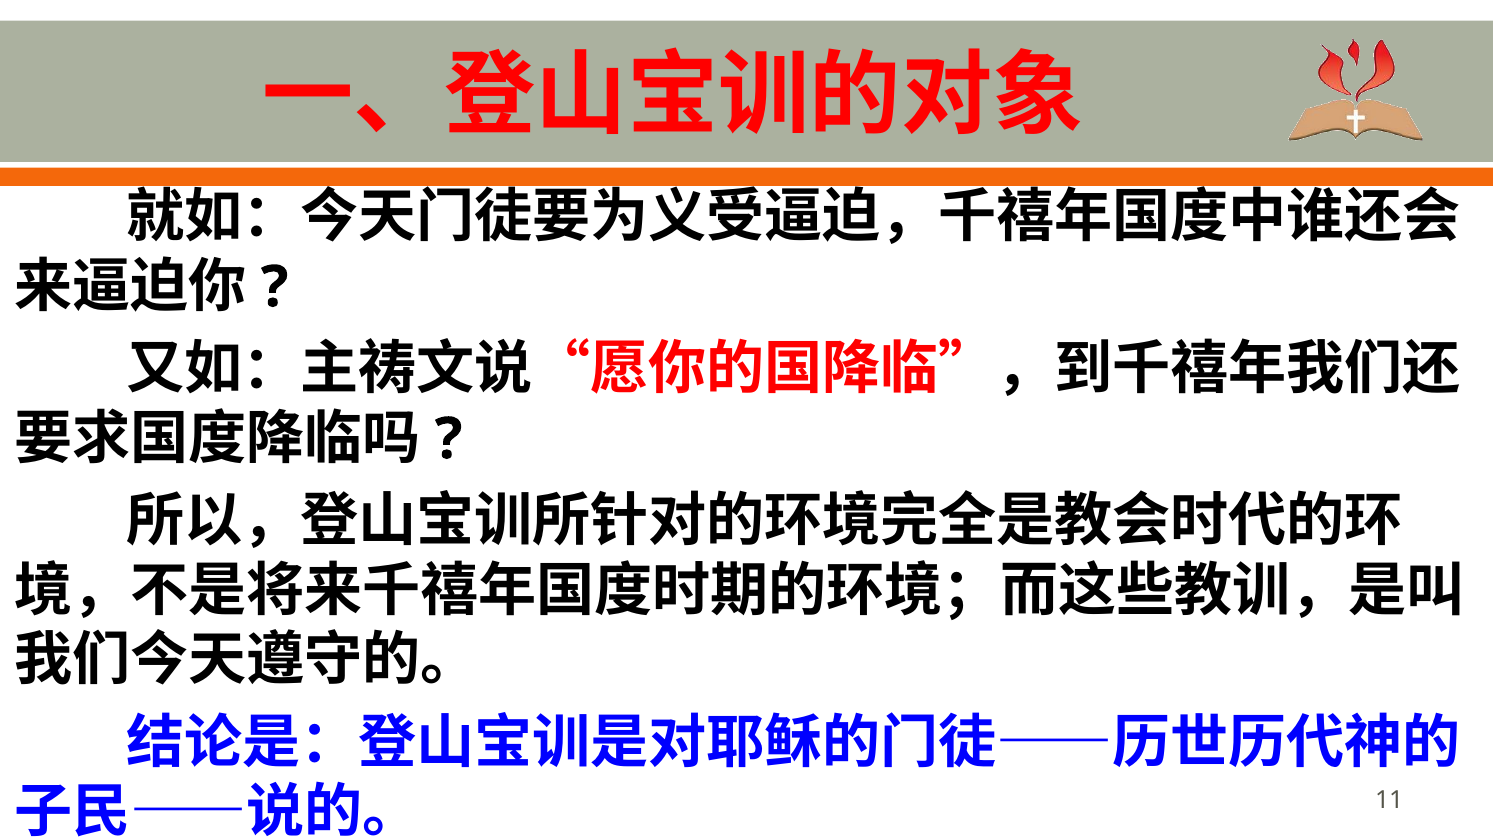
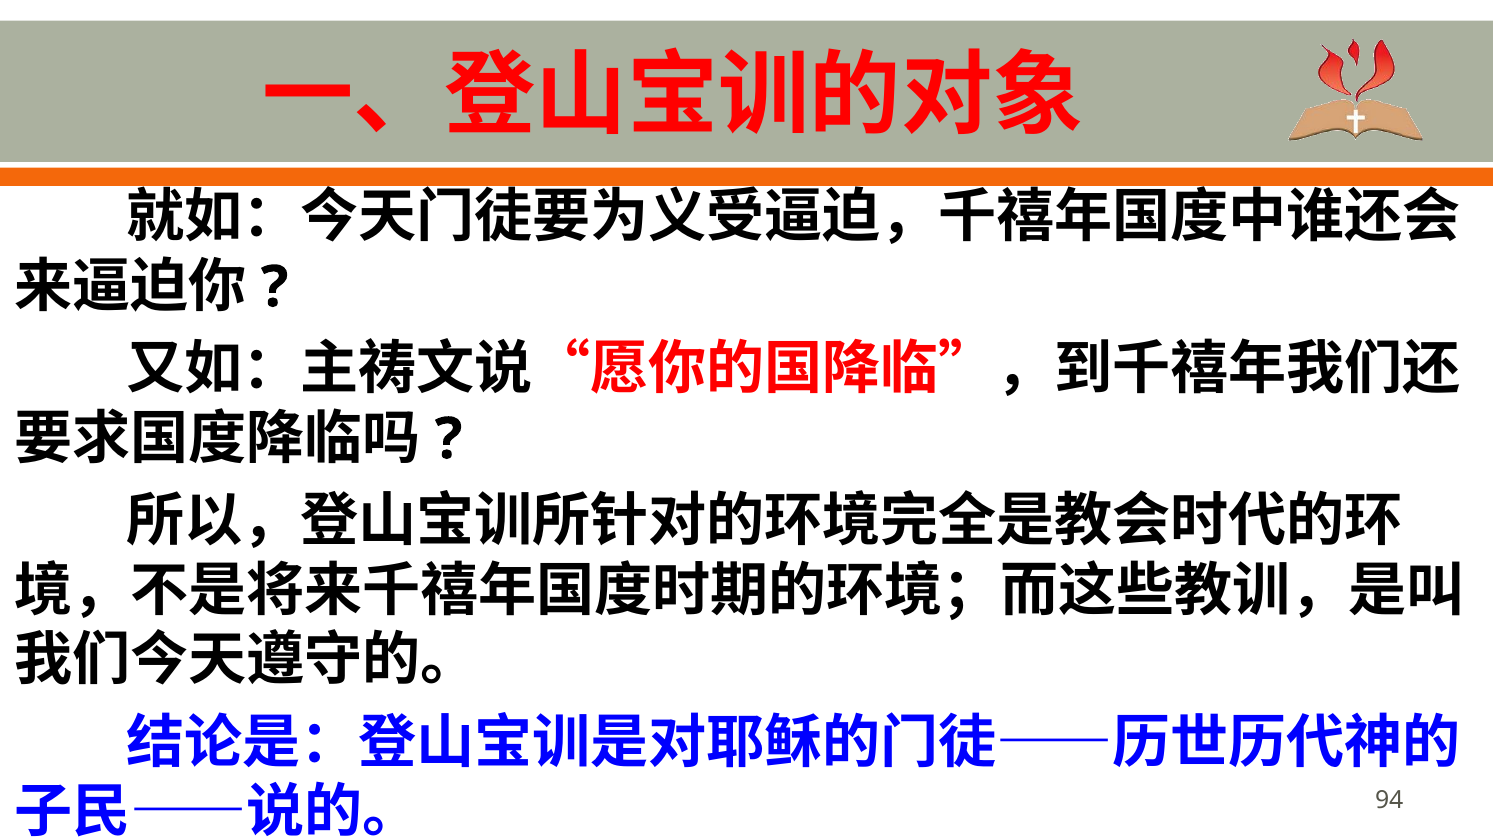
11: 11 -> 94
